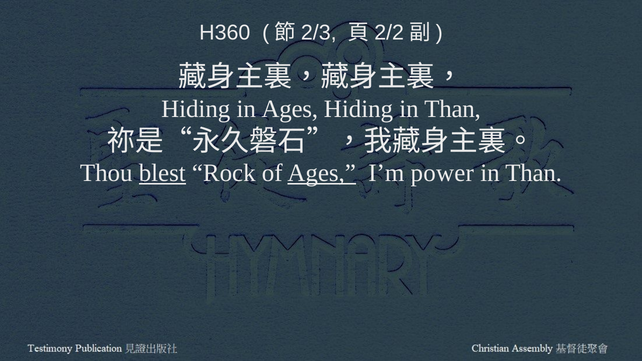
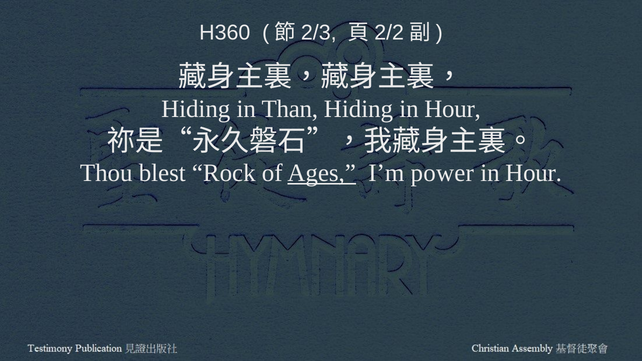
in Ages: Ages -> Than
Hiding in Than: Than -> Hour
blest underline: present -> none
Than at (534, 173): Than -> Hour
